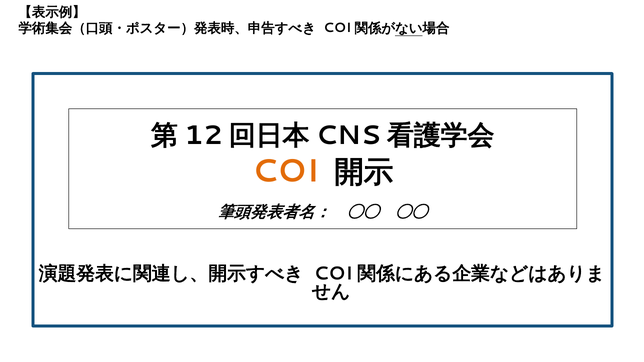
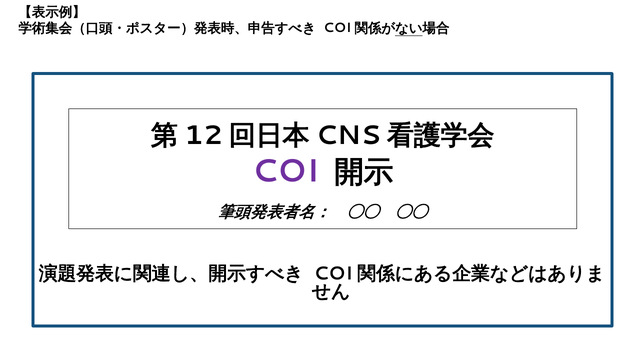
COI colour: orange -> purple
